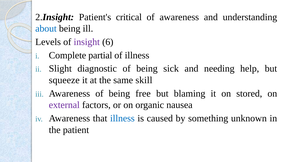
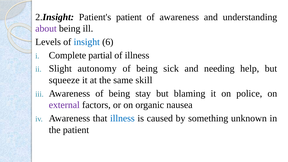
Patient's critical: critical -> patient
about colour: blue -> purple
insight colour: purple -> blue
diagnostic: diagnostic -> autonomy
free: free -> stay
stored: stored -> police
